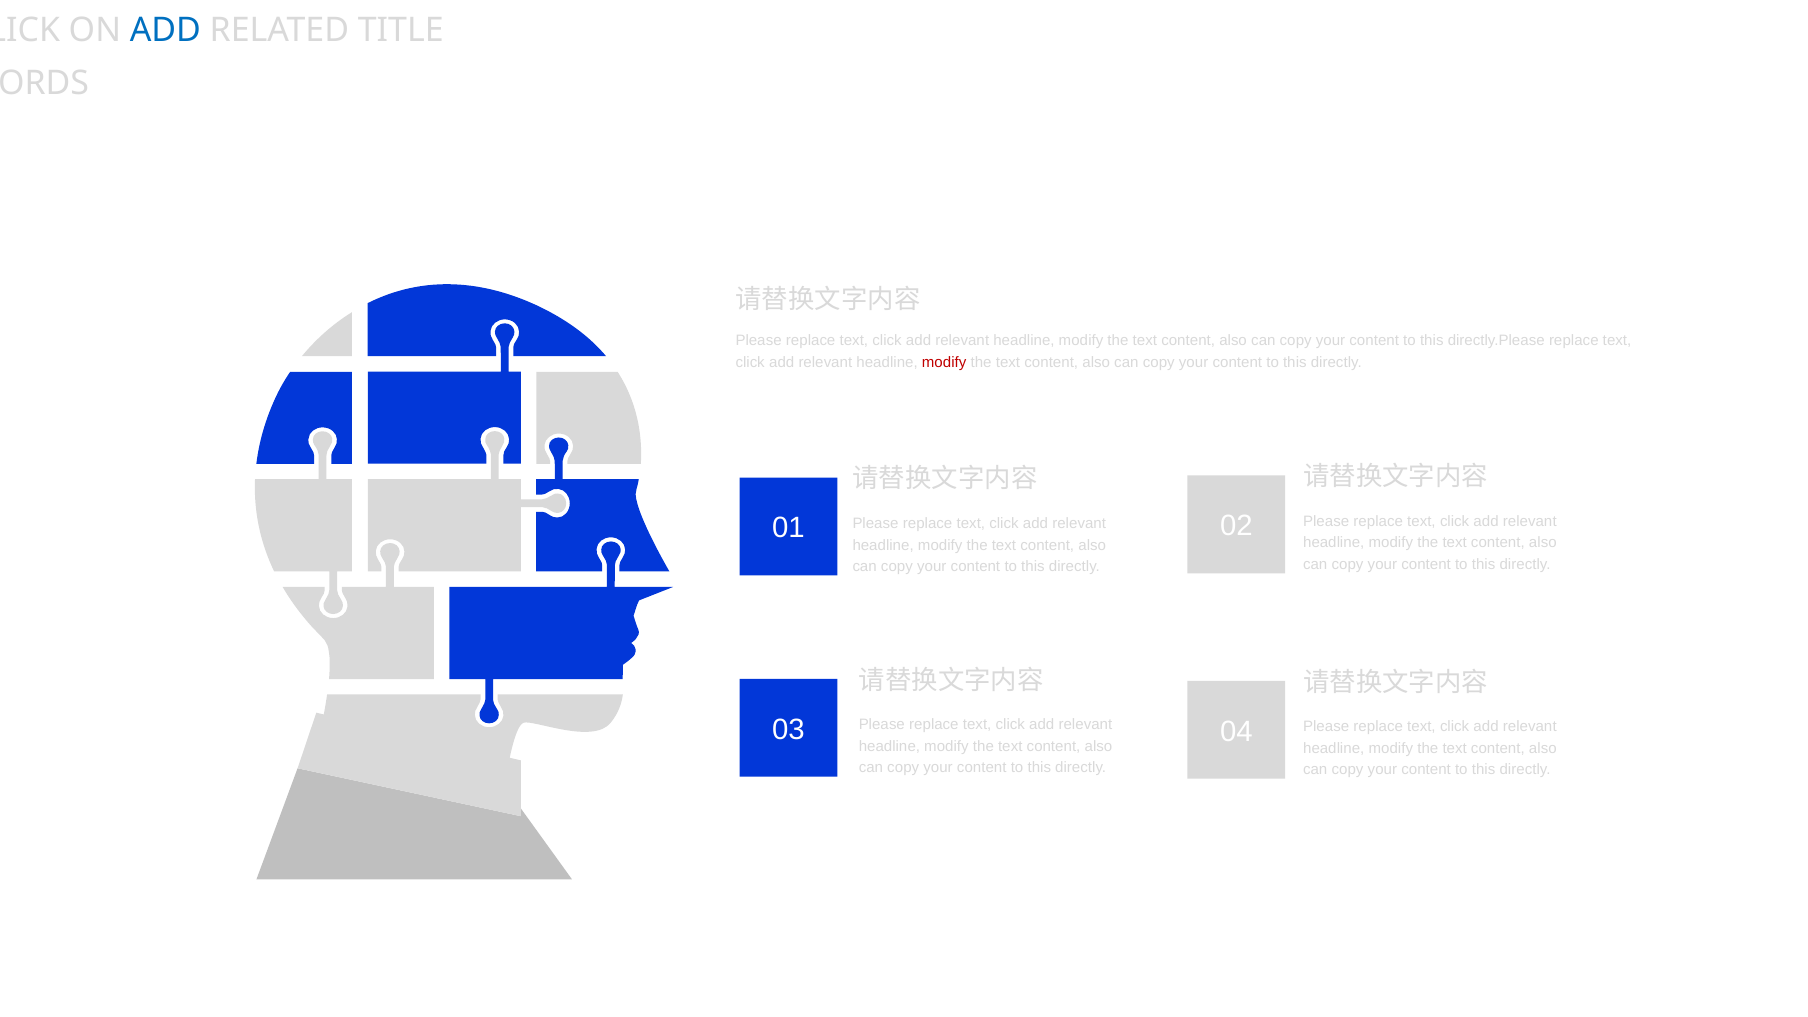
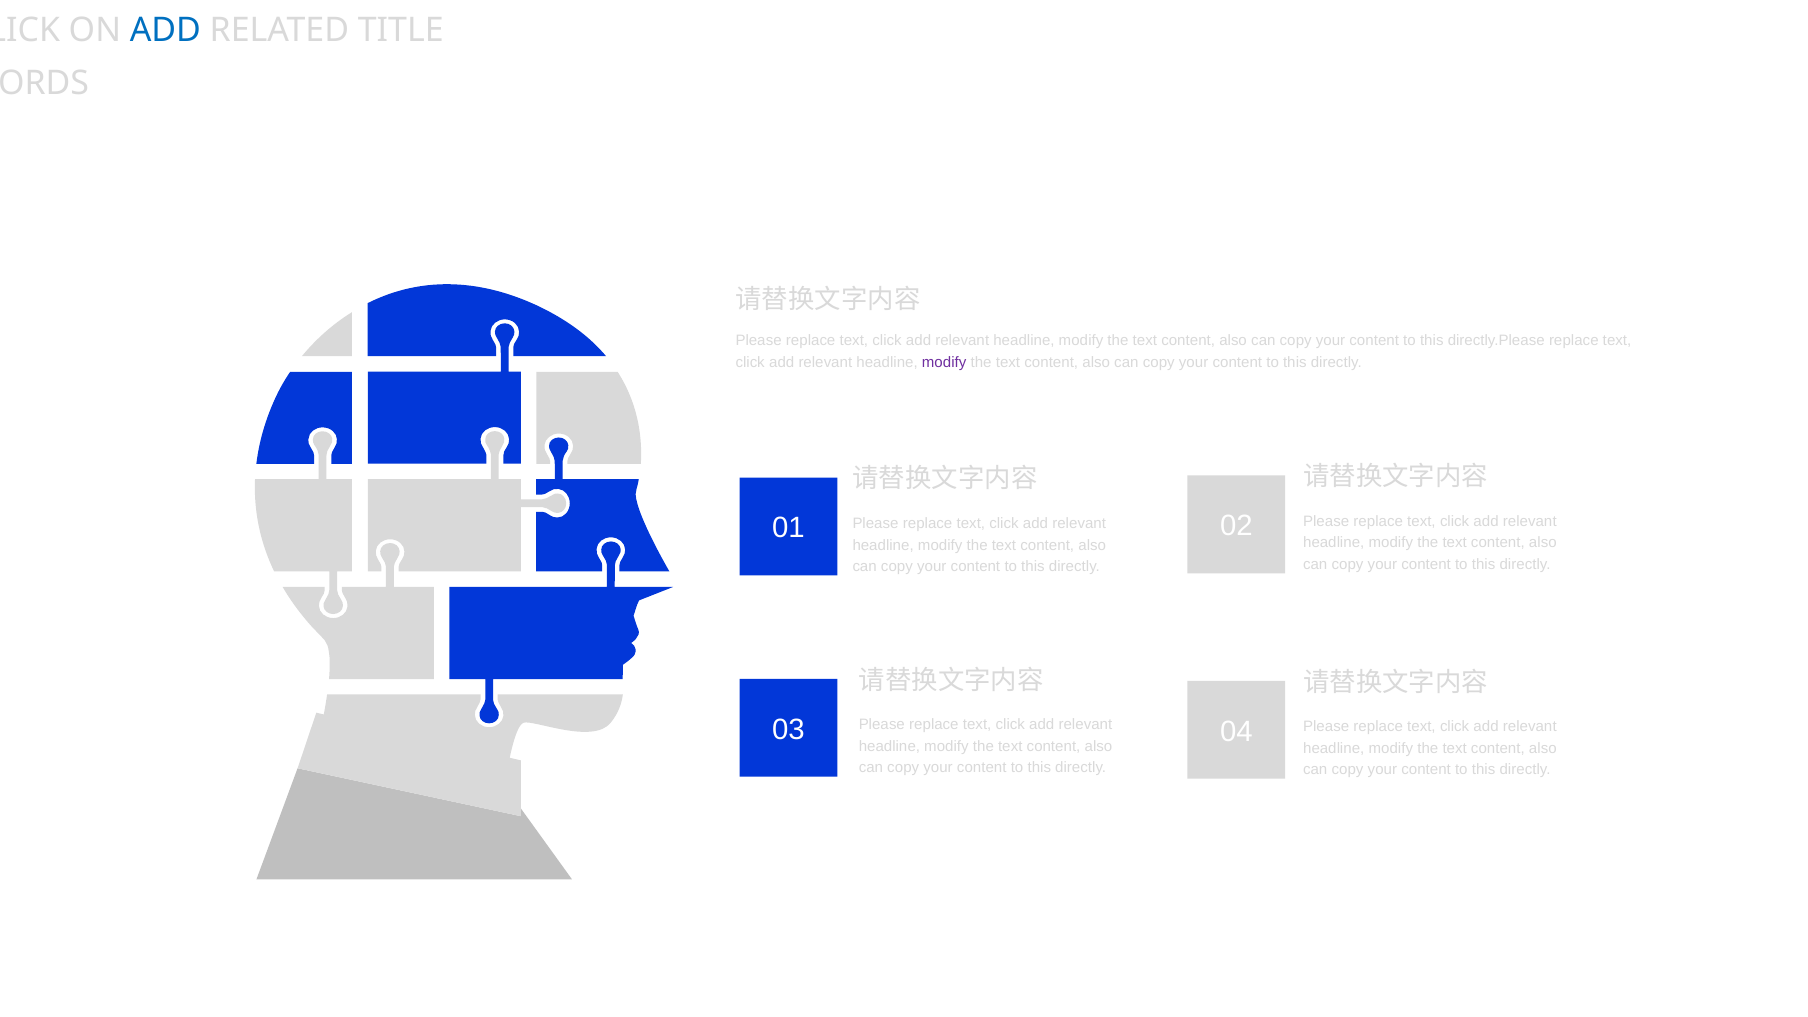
modify at (944, 362) colour: red -> purple
